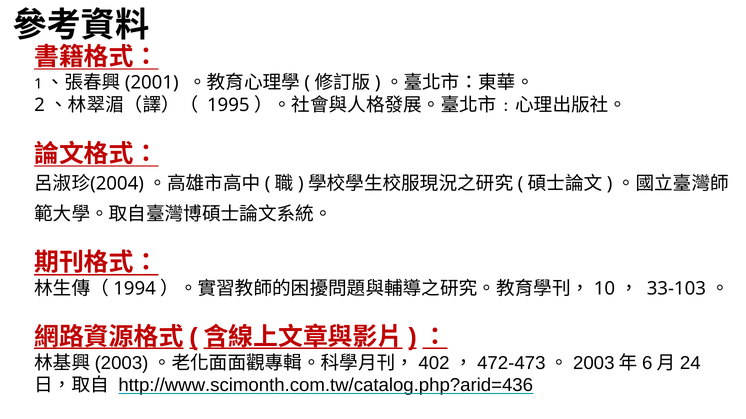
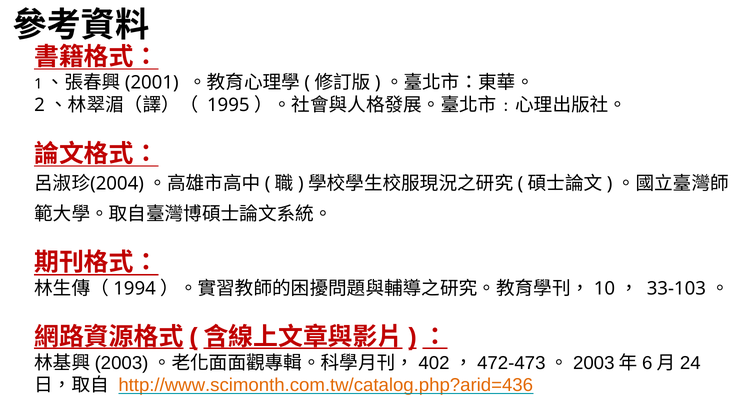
http://www.scimonth.com.tw/catalog.php?arid=436 colour: black -> orange
